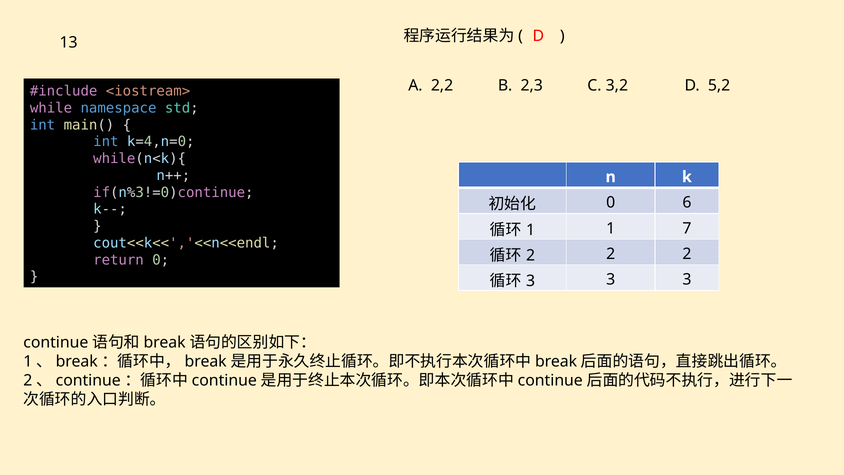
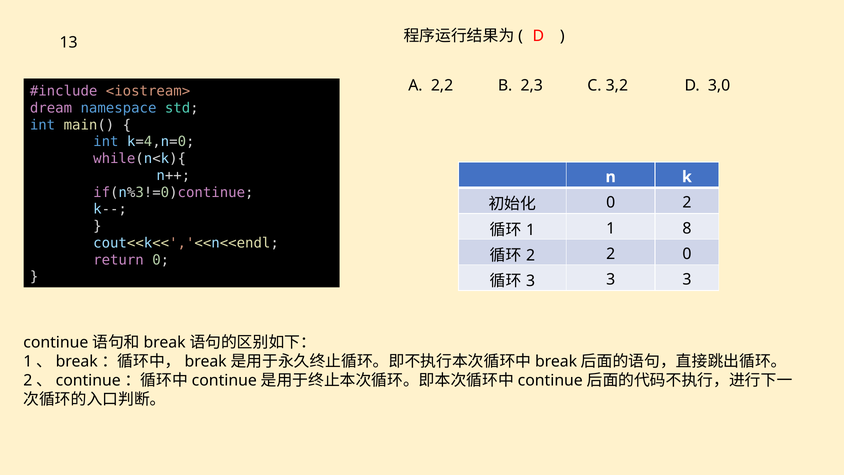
5,2: 5,2 -> 3,0
while: while -> dream
0 6: 6 -> 2
7: 7 -> 8
2 at (687, 254): 2 -> 0
